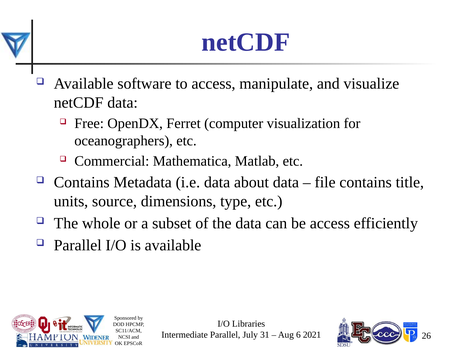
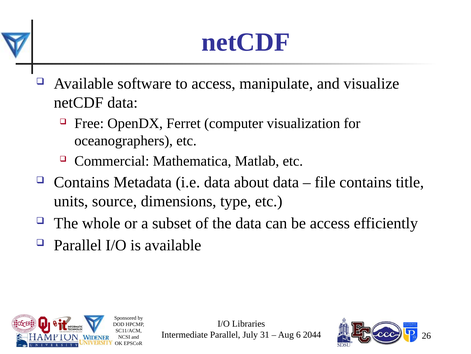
2021: 2021 -> 2044
